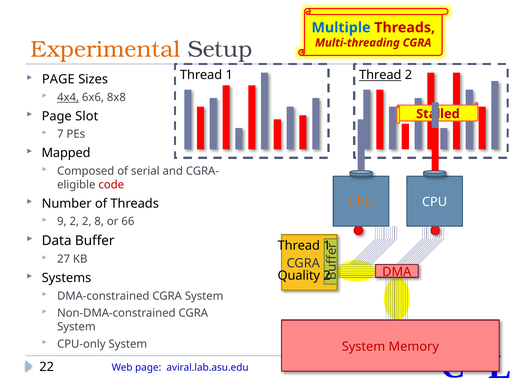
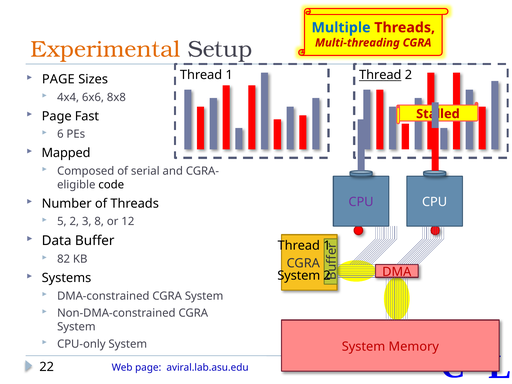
4x4 underline: present -> none
Slot: Slot -> Fast
7: 7 -> 6
code colour: red -> black
CPU at (361, 202) colour: orange -> purple
9: 9 -> 5
2 2: 2 -> 3
66: 66 -> 12
27: 27 -> 82
Quality at (299, 276): Quality -> System
